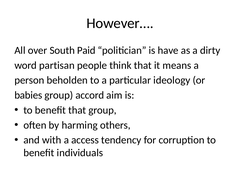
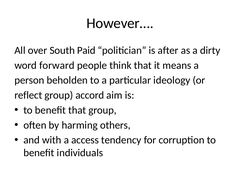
have: have -> after
partisan: partisan -> forward
babies: babies -> reflect
